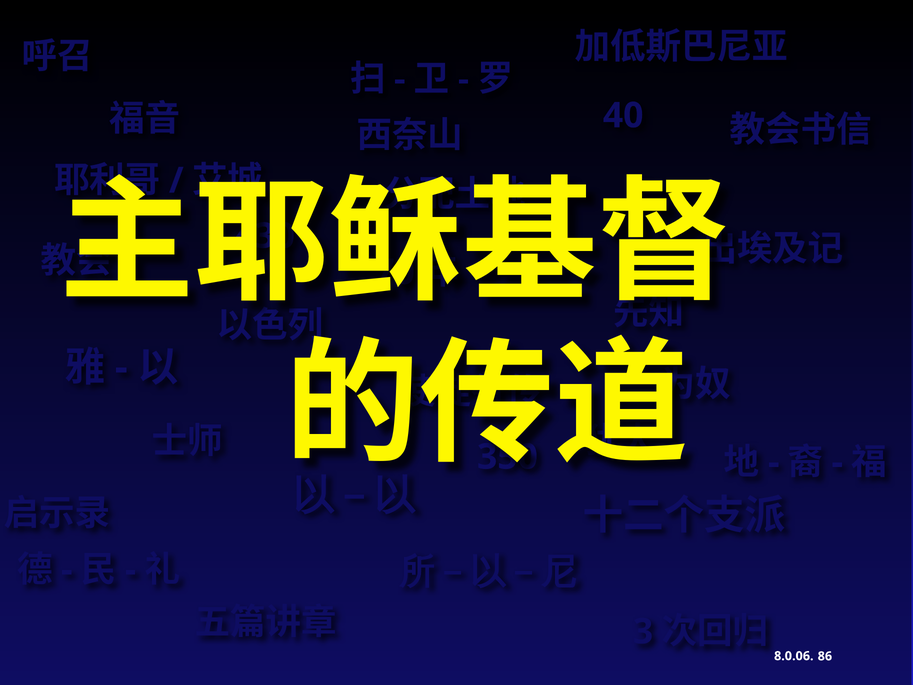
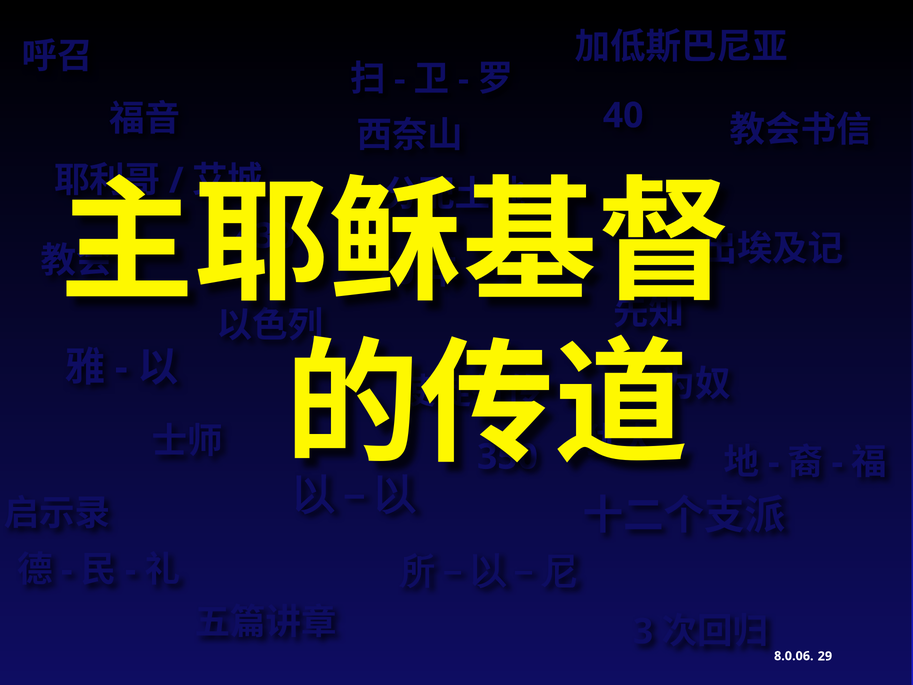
86: 86 -> 29
